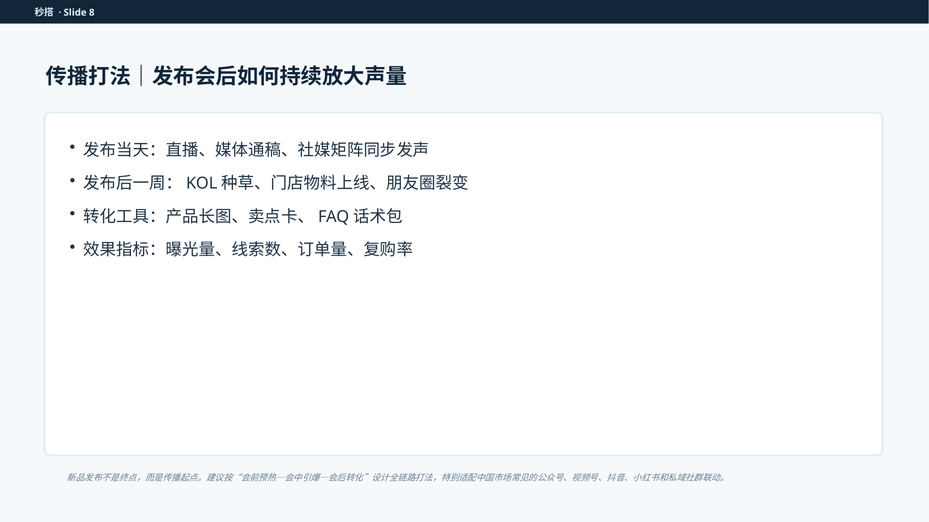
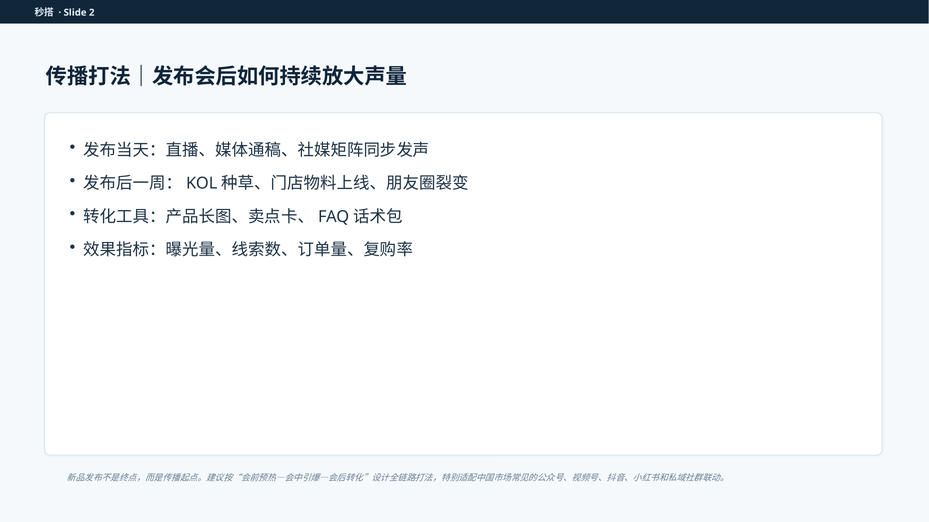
8: 8 -> 2
